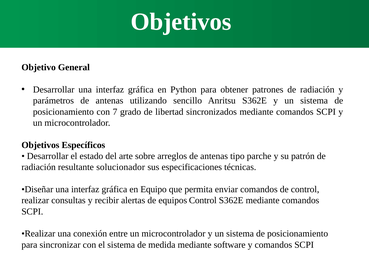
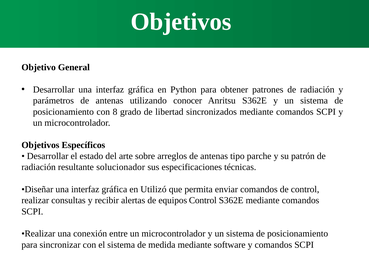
sencillo: sencillo -> conocer
7: 7 -> 8
Equipo: Equipo -> Utilizó
